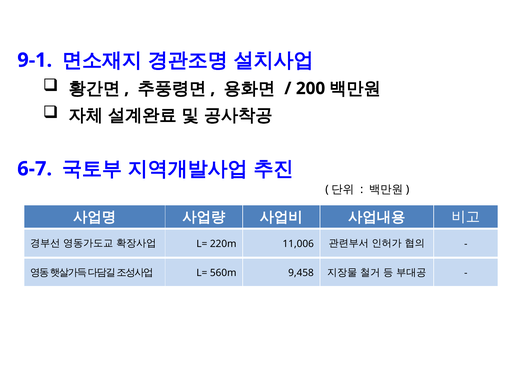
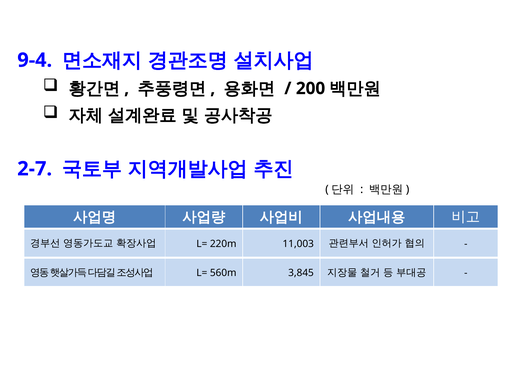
9-1: 9-1 -> 9-4
6-7: 6-7 -> 2-7
11,006: 11,006 -> 11,003
9,458: 9,458 -> 3,845
